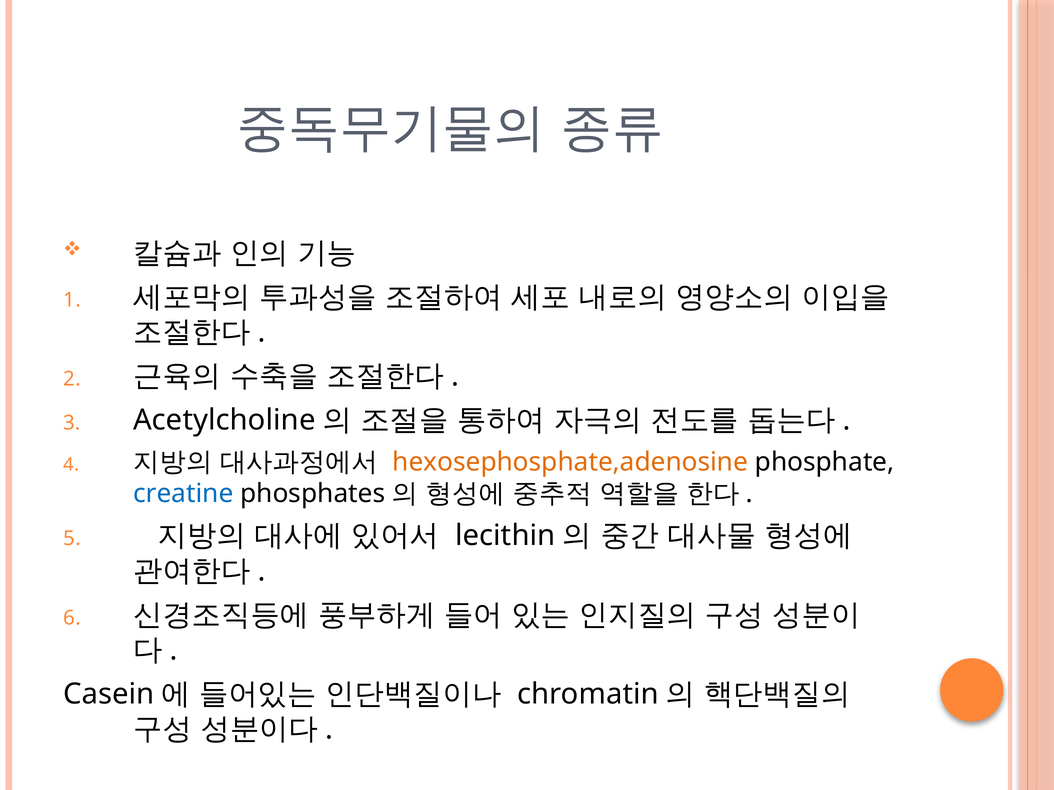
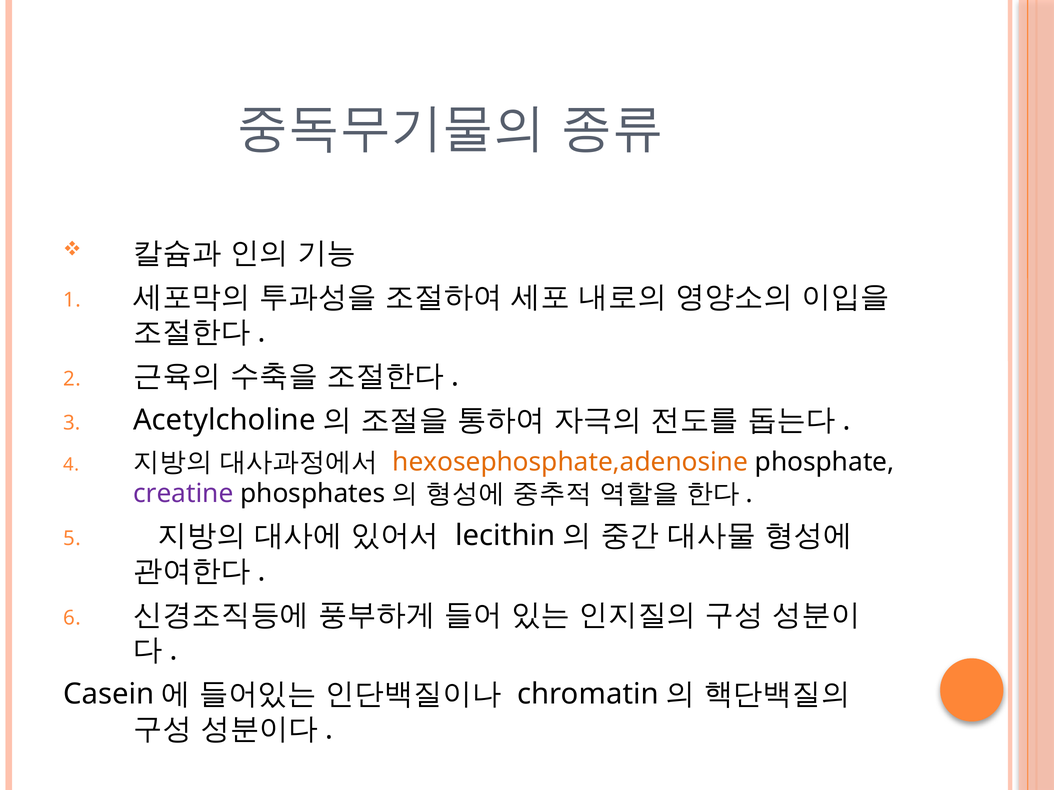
creatine colour: blue -> purple
